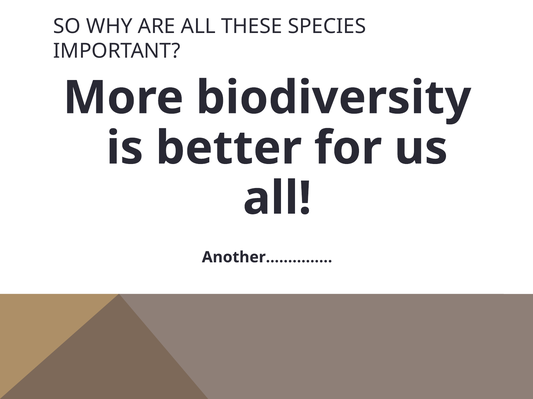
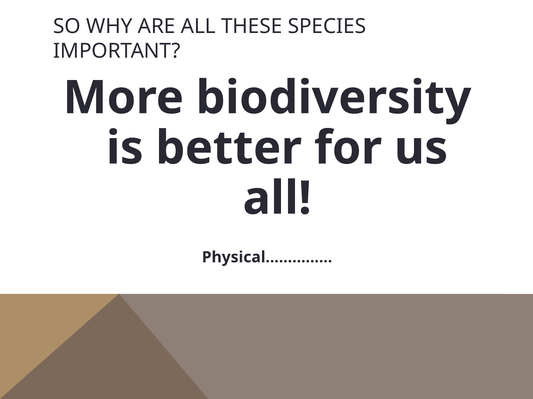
Another……………: Another…………… -> Physical……………
